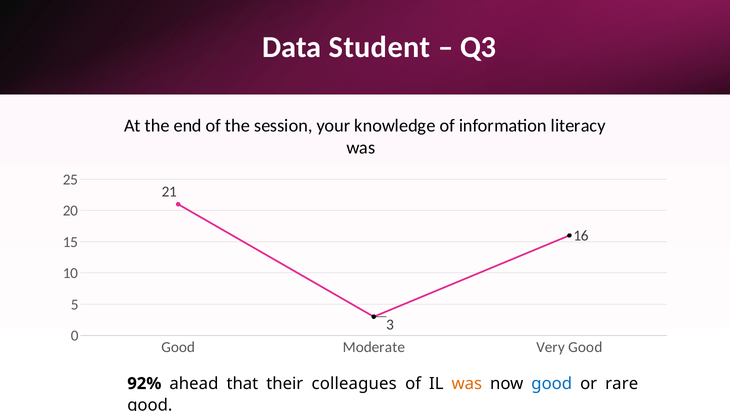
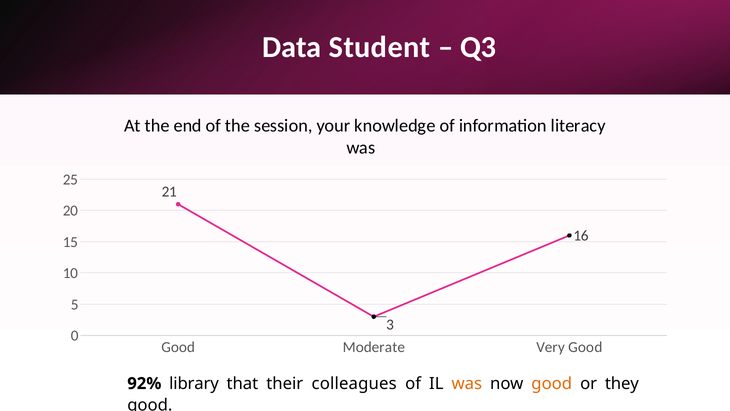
ahead: ahead -> library
good at (552, 383) colour: blue -> orange
rare: rare -> they
